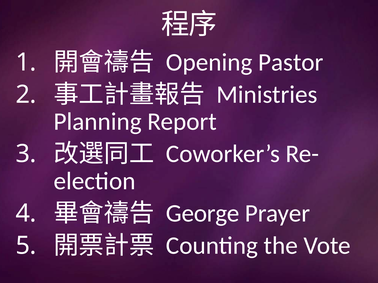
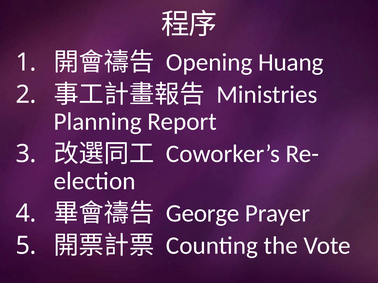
Pastor: Pastor -> Huang
